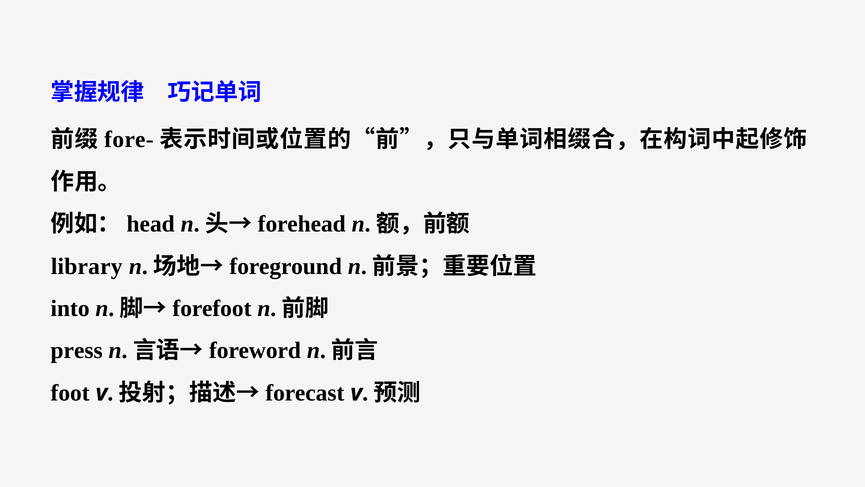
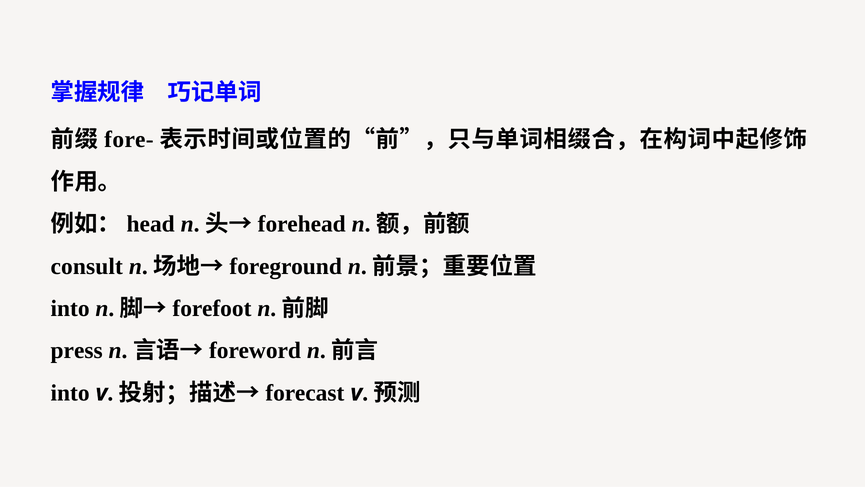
library: library -> consult
foot at (70, 393): foot -> into
